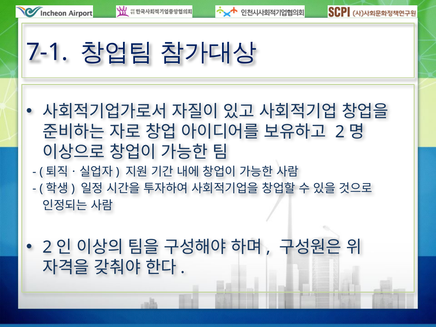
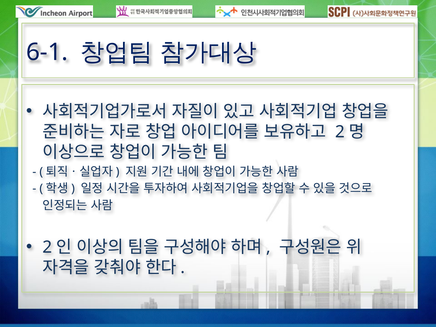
7-1: 7-1 -> 6-1
